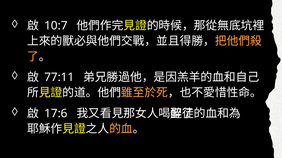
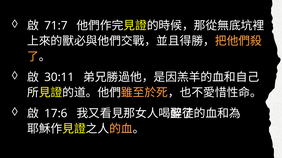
10:7: 10:7 -> 71:7
77:11: 77:11 -> 30:11
